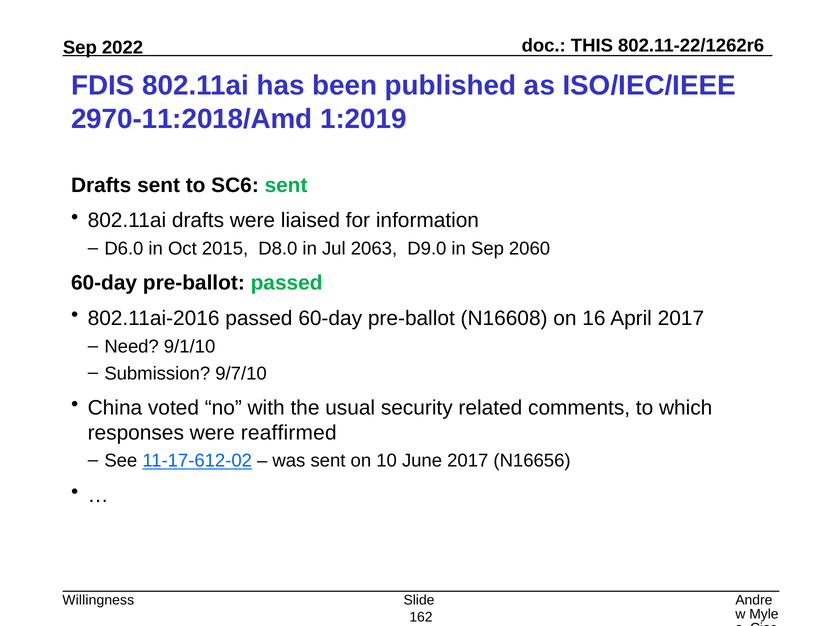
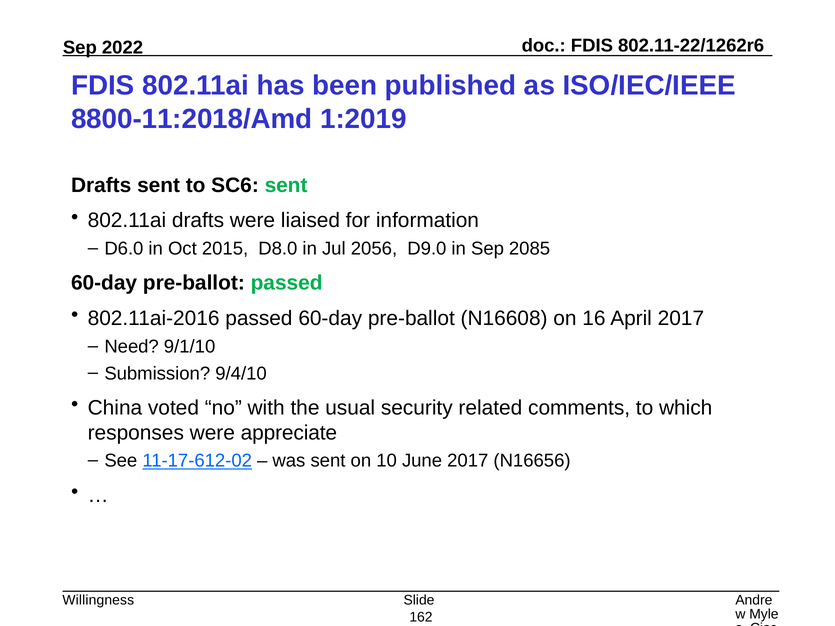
THIS at (592, 46): THIS -> FDIS
2970-11:2018/Amd: 2970-11:2018/Amd -> 8800-11:2018/Amd
2063: 2063 -> 2056
2060: 2060 -> 2085
9/7/10: 9/7/10 -> 9/4/10
reaffirmed: reaffirmed -> appreciate
